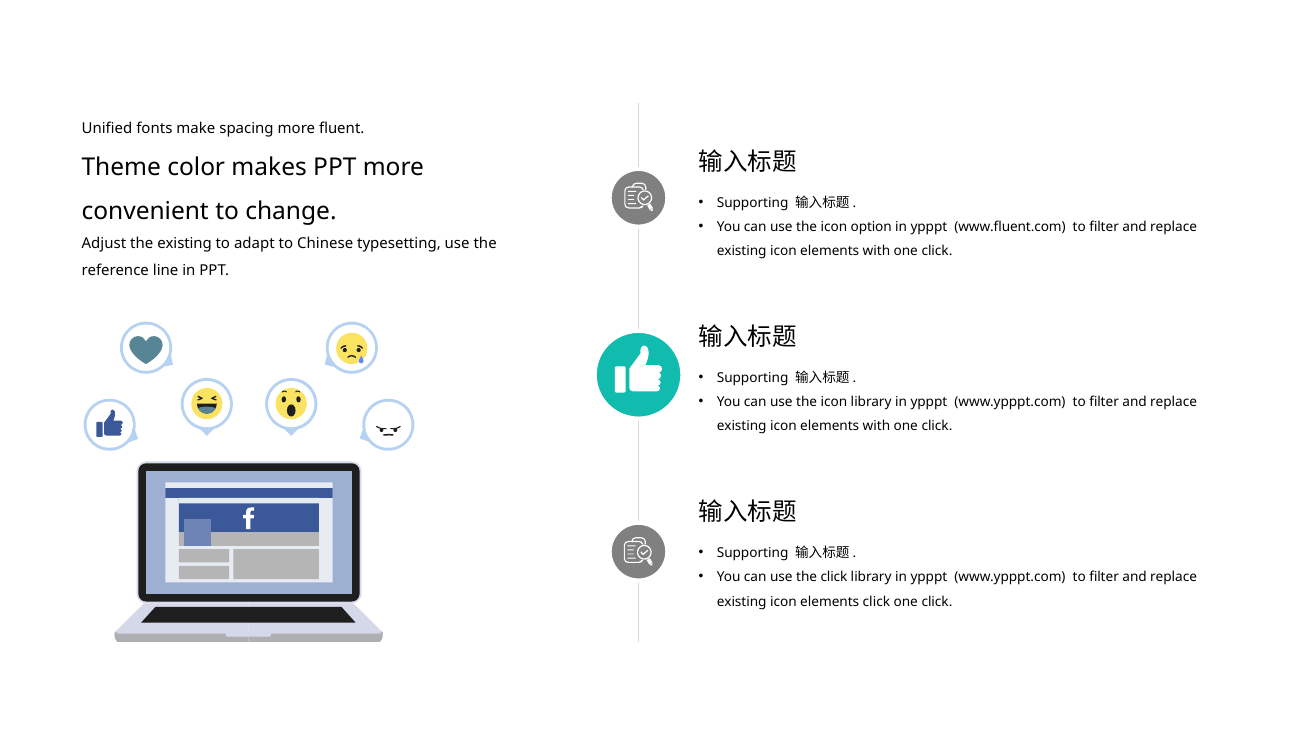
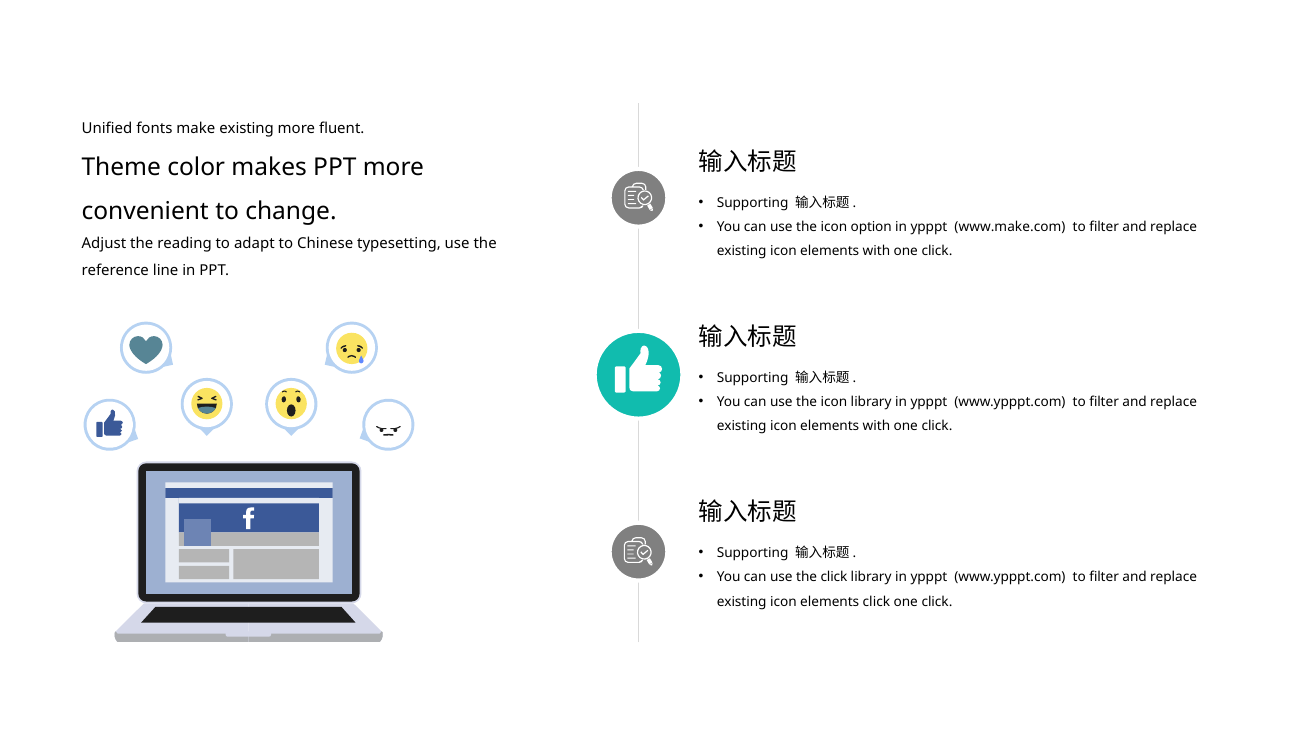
make spacing: spacing -> existing
www.fluent.com: www.fluent.com -> www.make.com
the existing: existing -> reading
